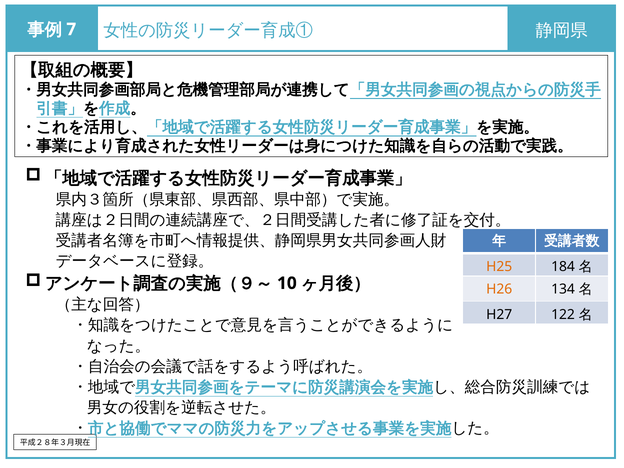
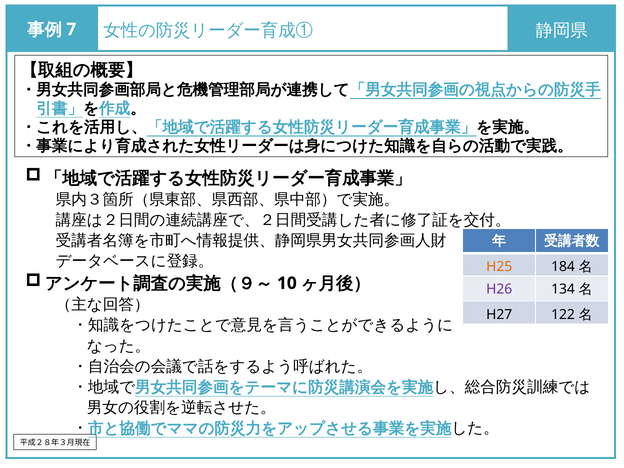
H26 colour: orange -> purple
